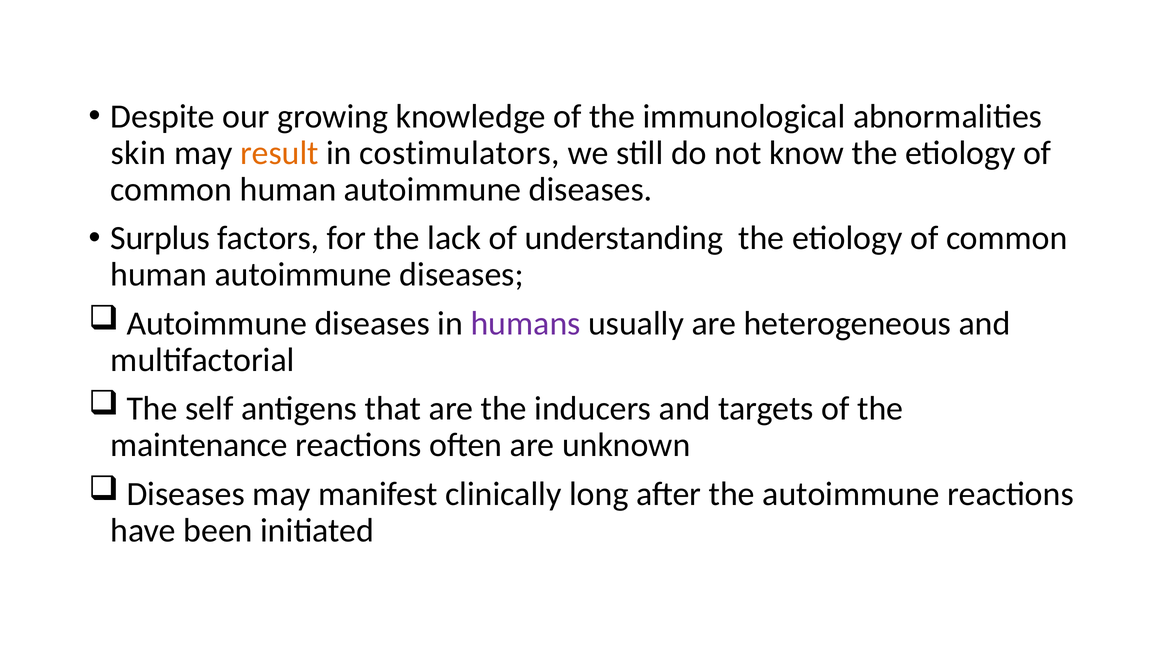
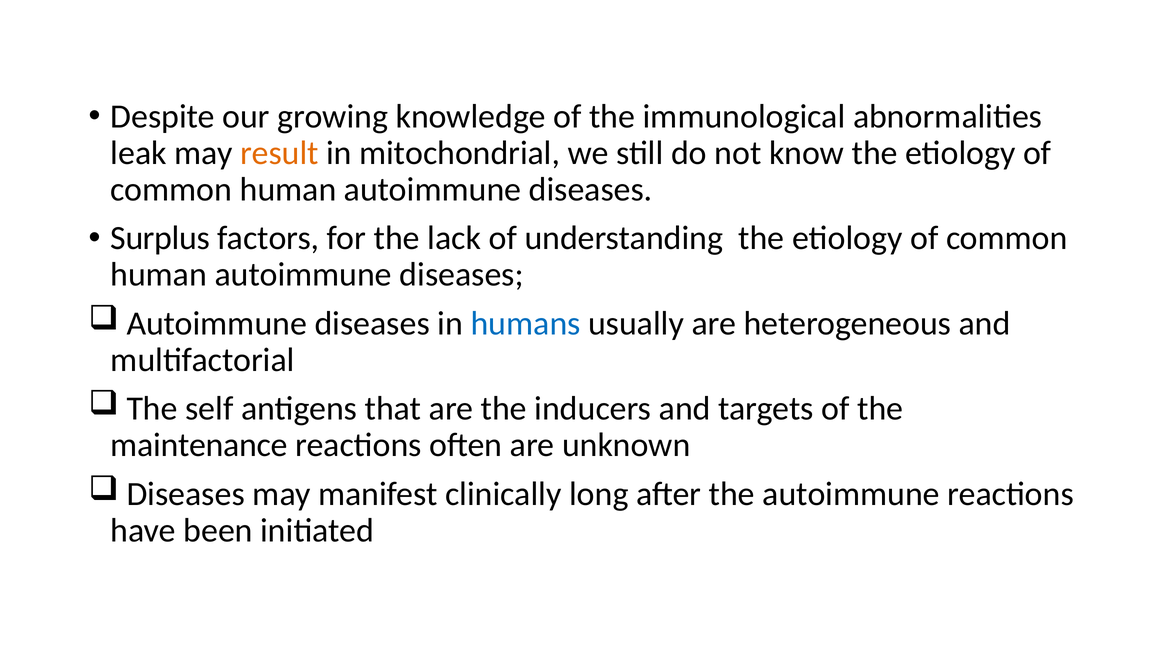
skin: skin -> leak
costimulators: costimulators -> mitochondrial
humans colour: purple -> blue
